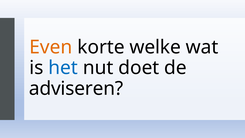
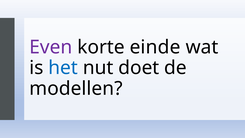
Even colour: orange -> purple
welke: welke -> einde
adviseren: adviseren -> modellen
